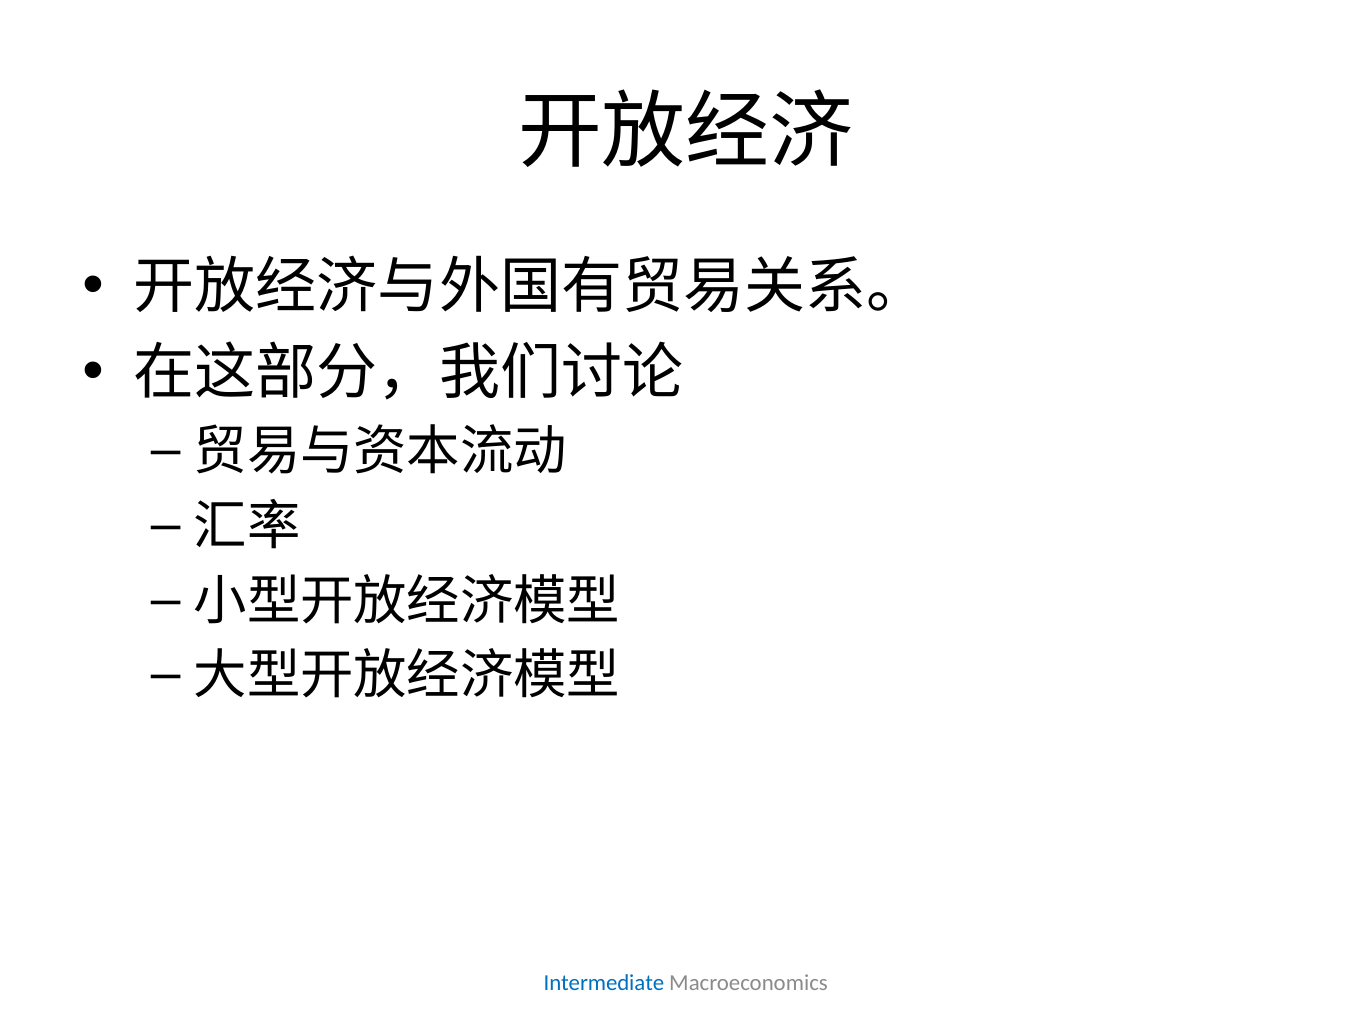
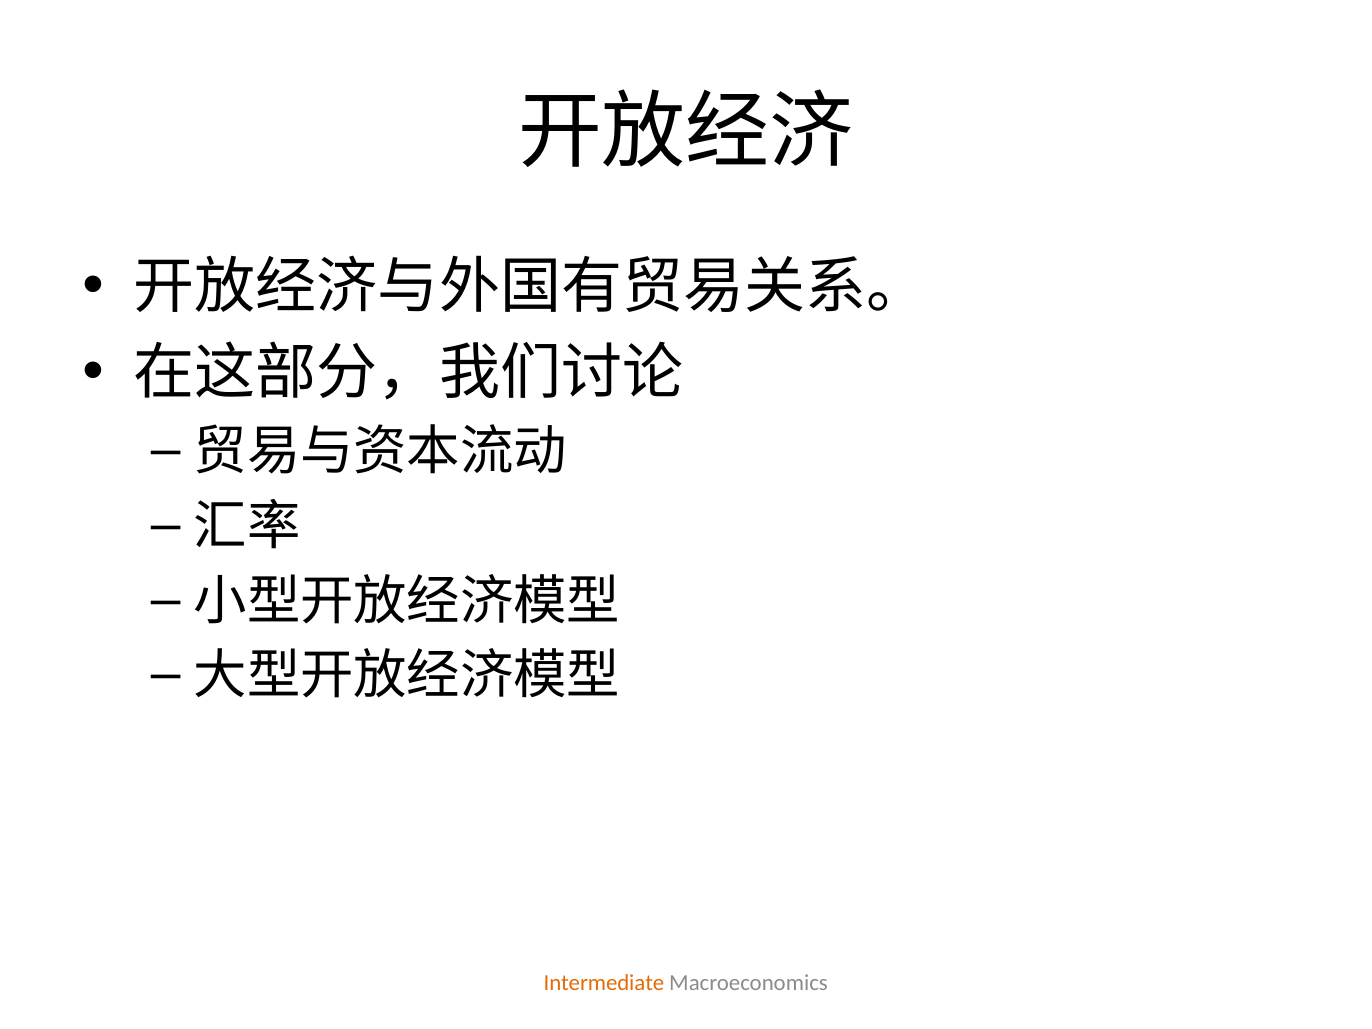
Intermediate colour: blue -> orange
